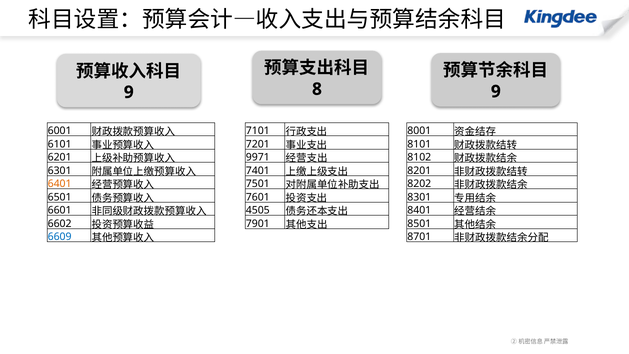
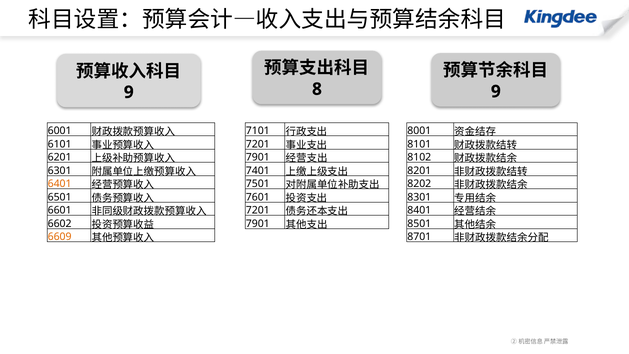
9971 at (258, 157): 9971 -> 7901
4505 at (258, 210): 4505 -> 7201
6609 colour: blue -> orange
